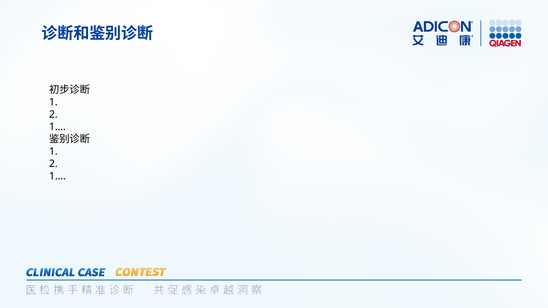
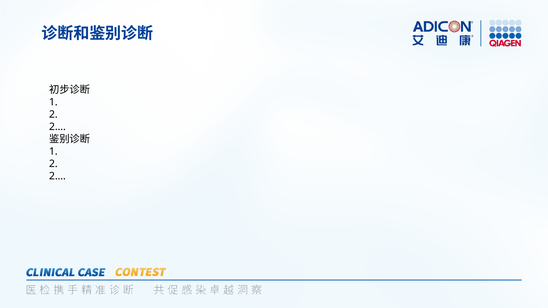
1… at (57, 127): 1… -> 2…
1… at (57, 176): 1… -> 2…
